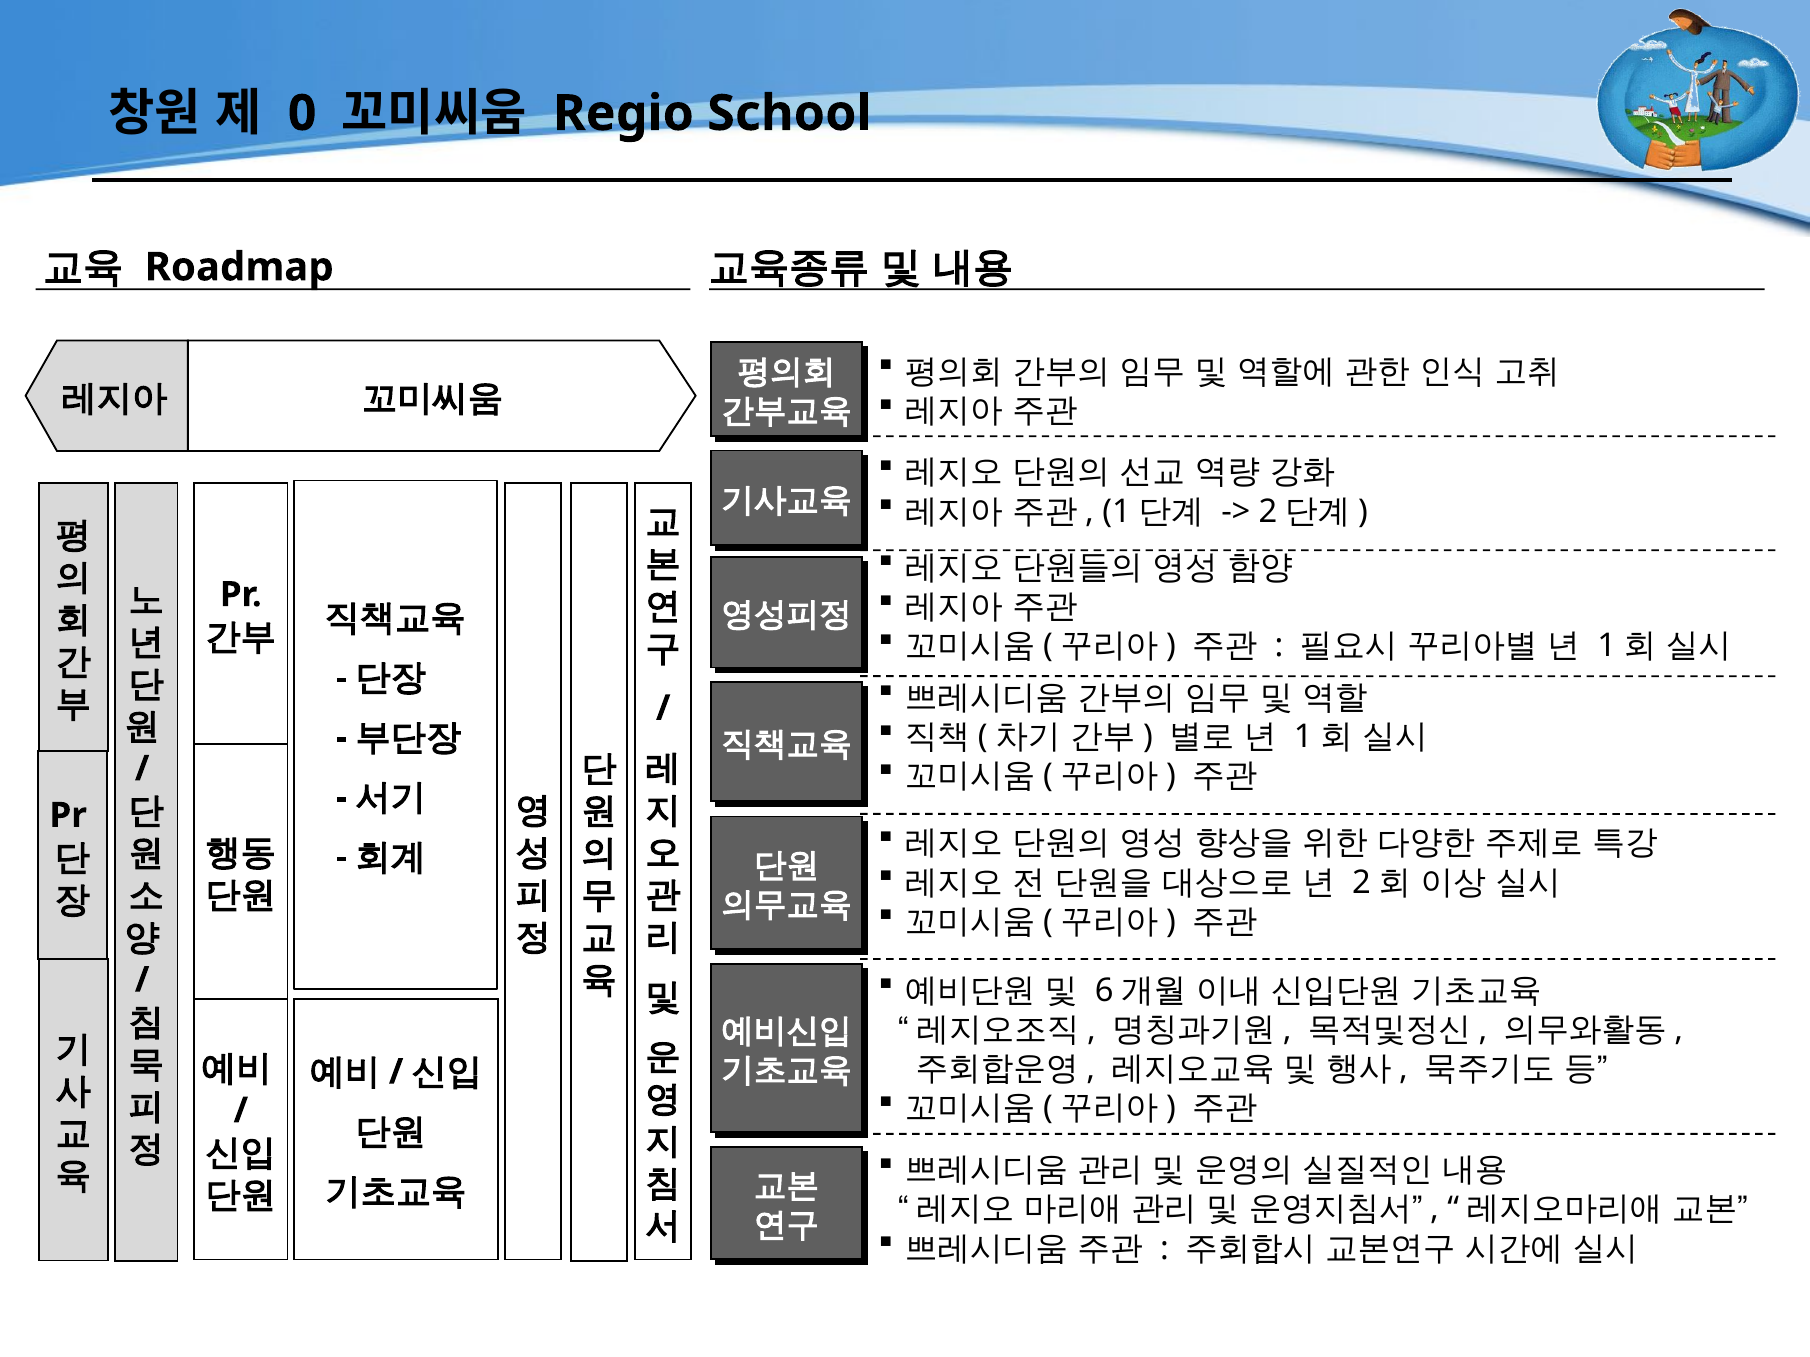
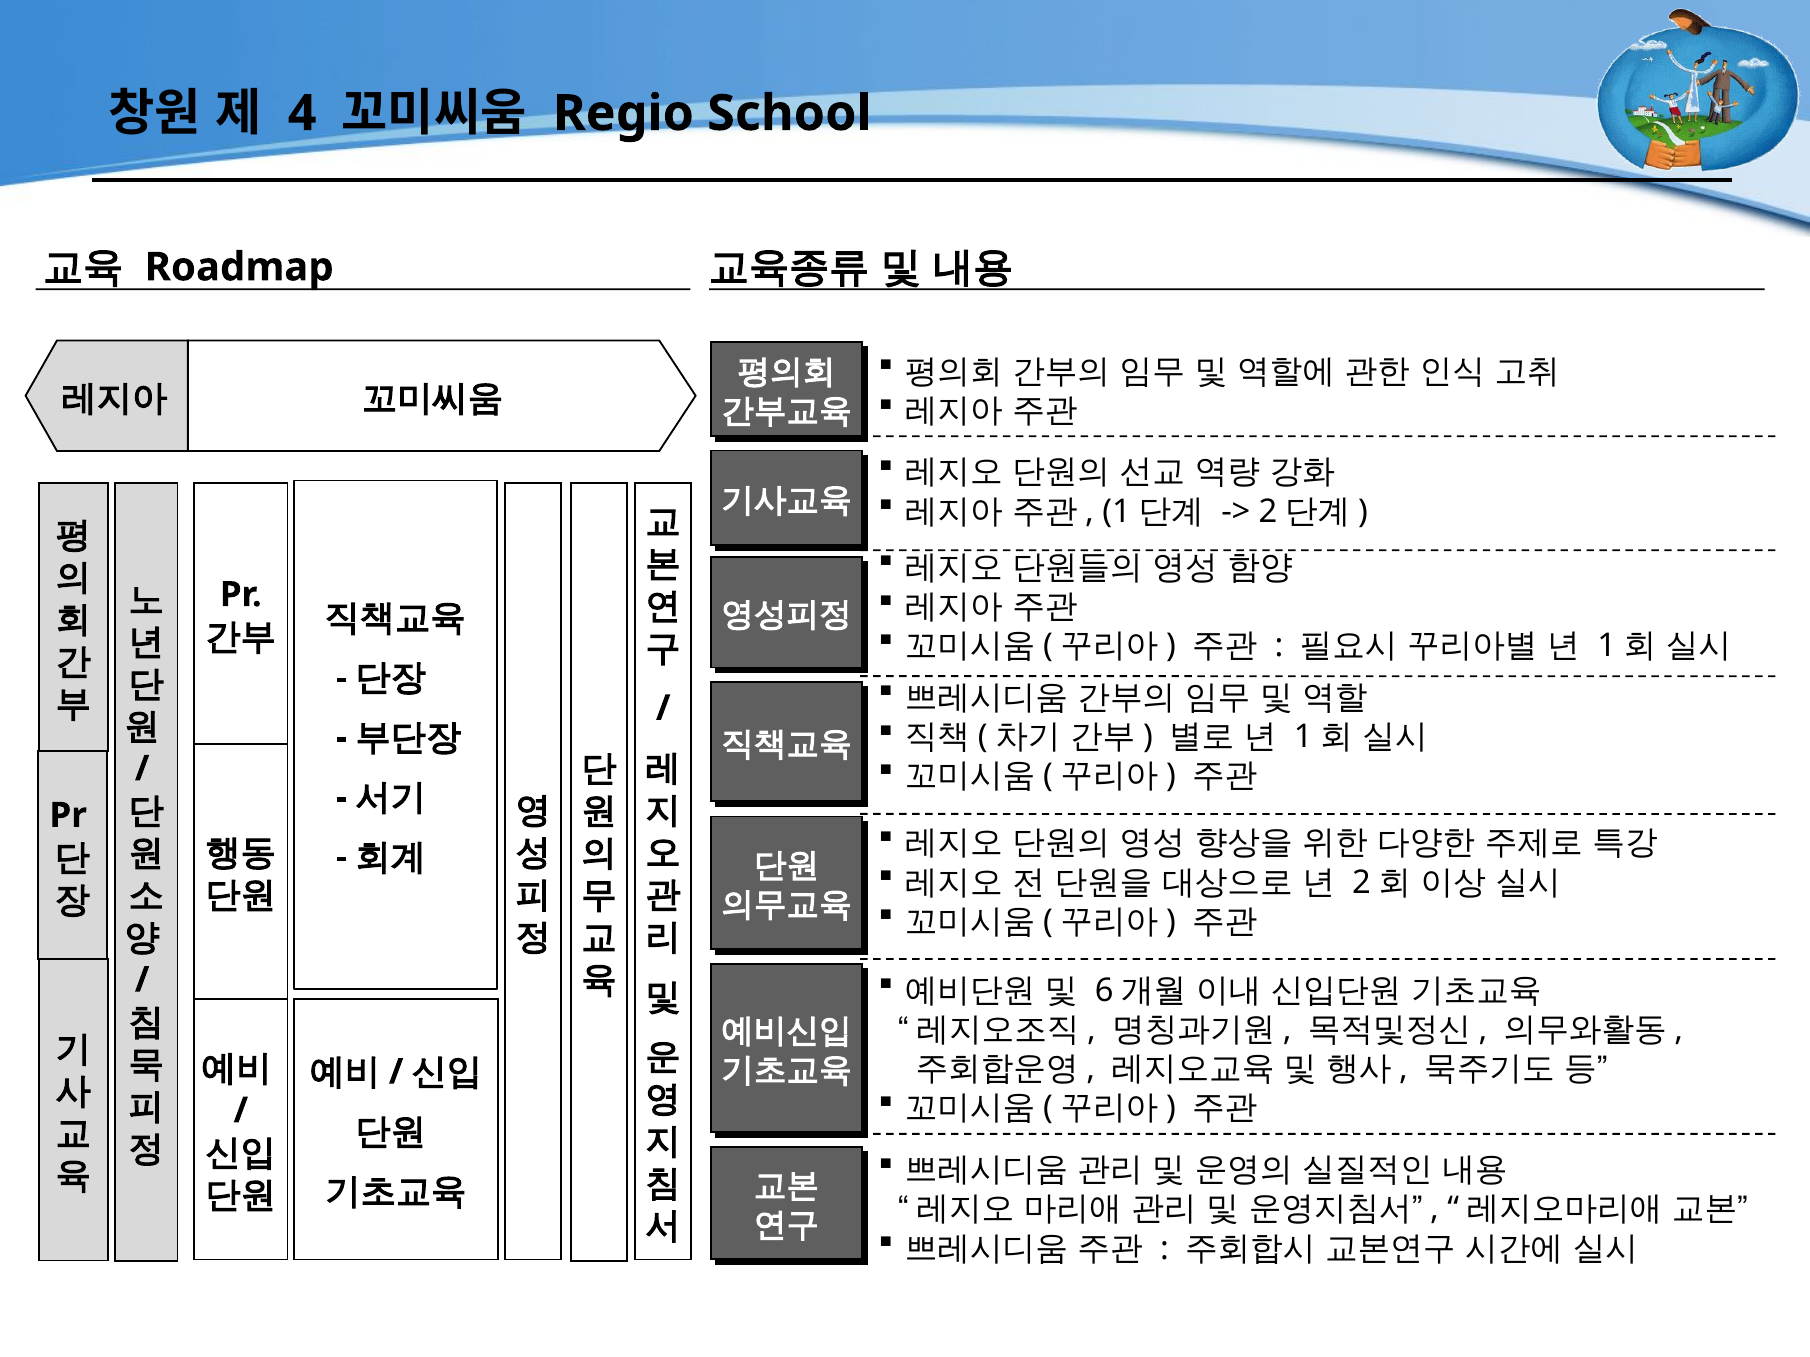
0: 0 -> 4
